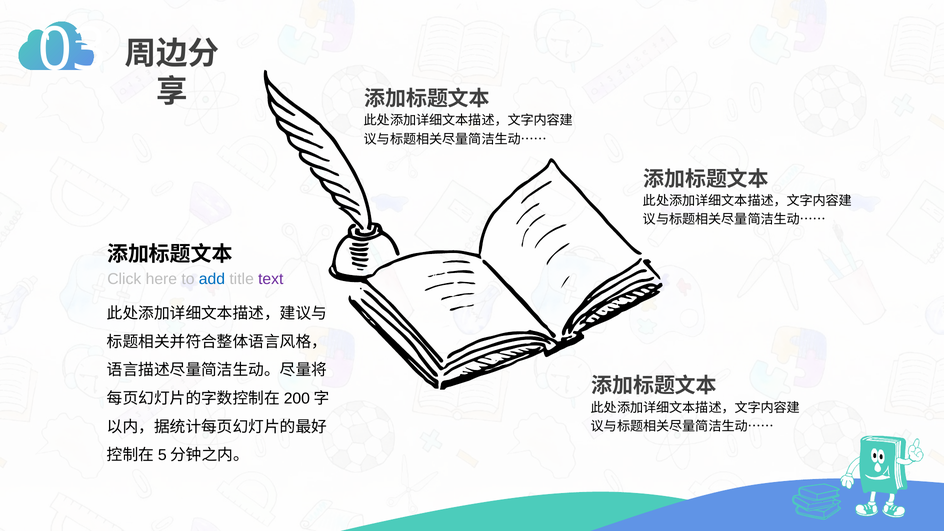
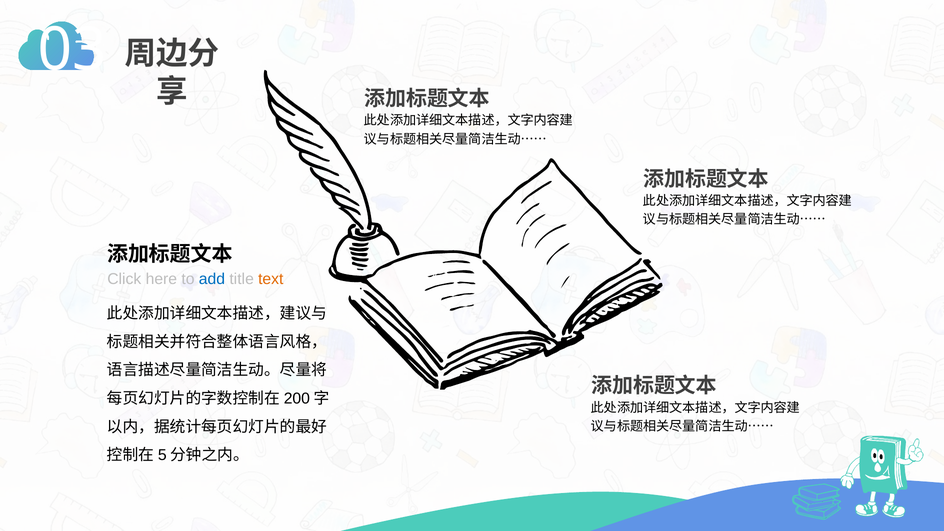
text colour: purple -> orange
